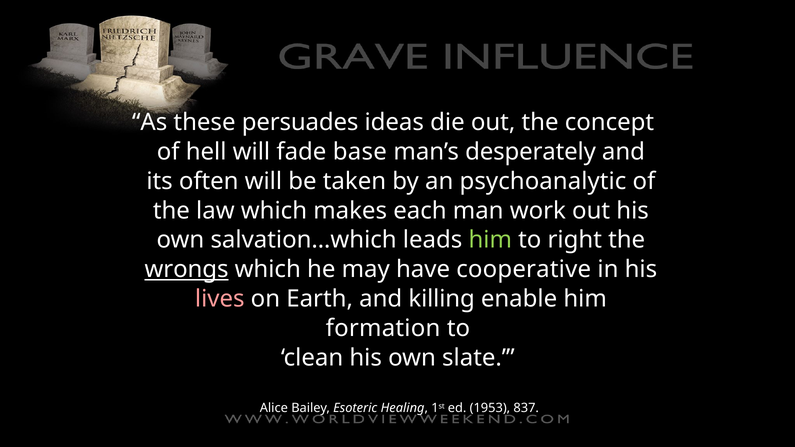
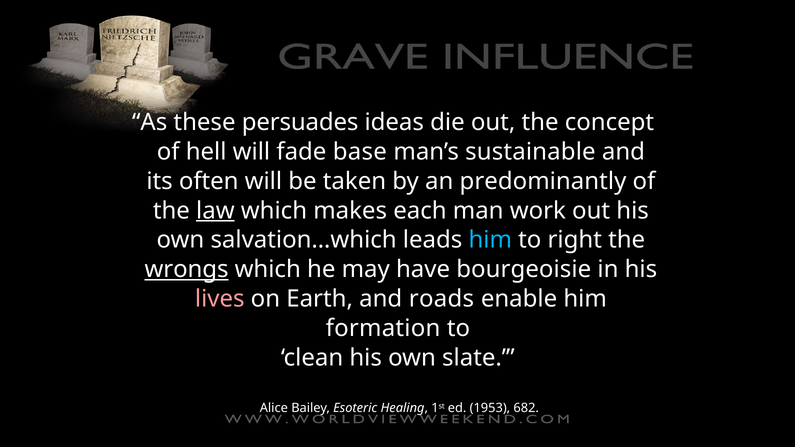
desperately: desperately -> sustainable
psychoanalytic: psychoanalytic -> predominantly
law underline: none -> present
him at (490, 240) colour: light green -> light blue
cooperative: cooperative -> bourgeoisie
killing: killing -> roads
837: 837 -> 682
